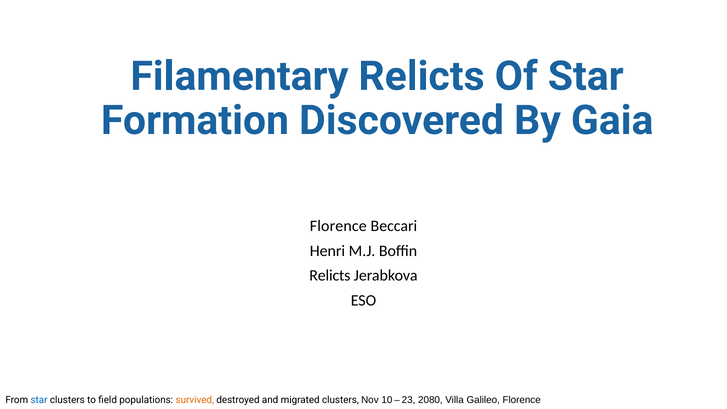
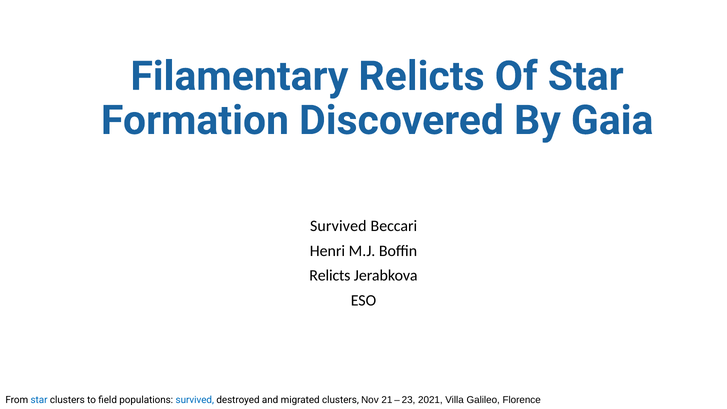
Florence at (338, 226): Florence -> Survived
survived at (195, 400) colour: orange -> blue
10: 10 -> 21
2080: 2080 -> 2021
